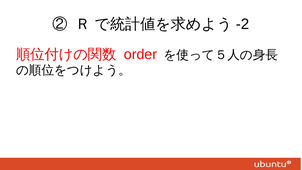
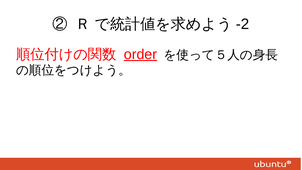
order underline: none -> present
